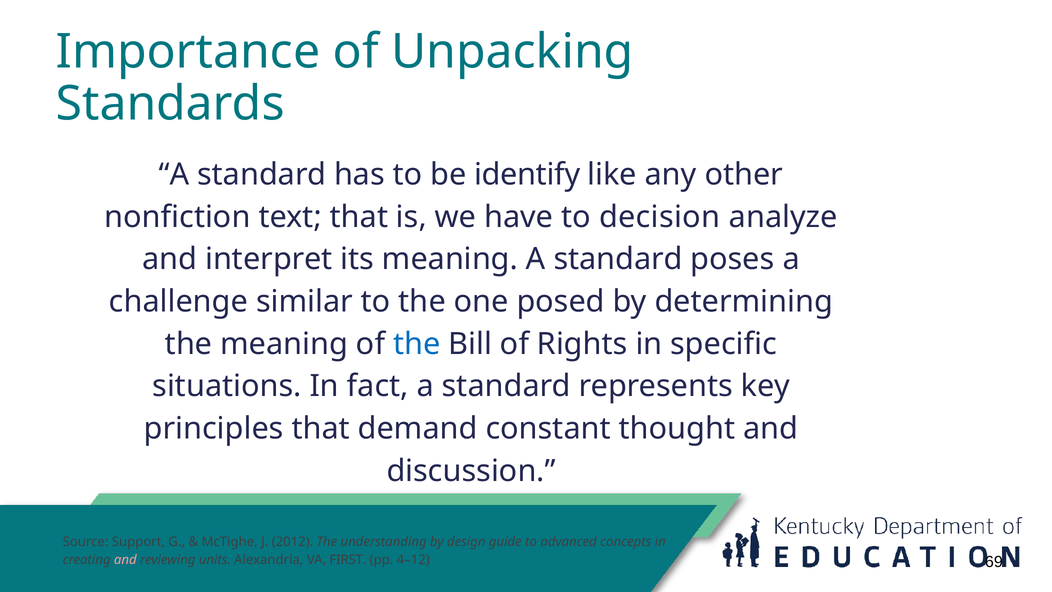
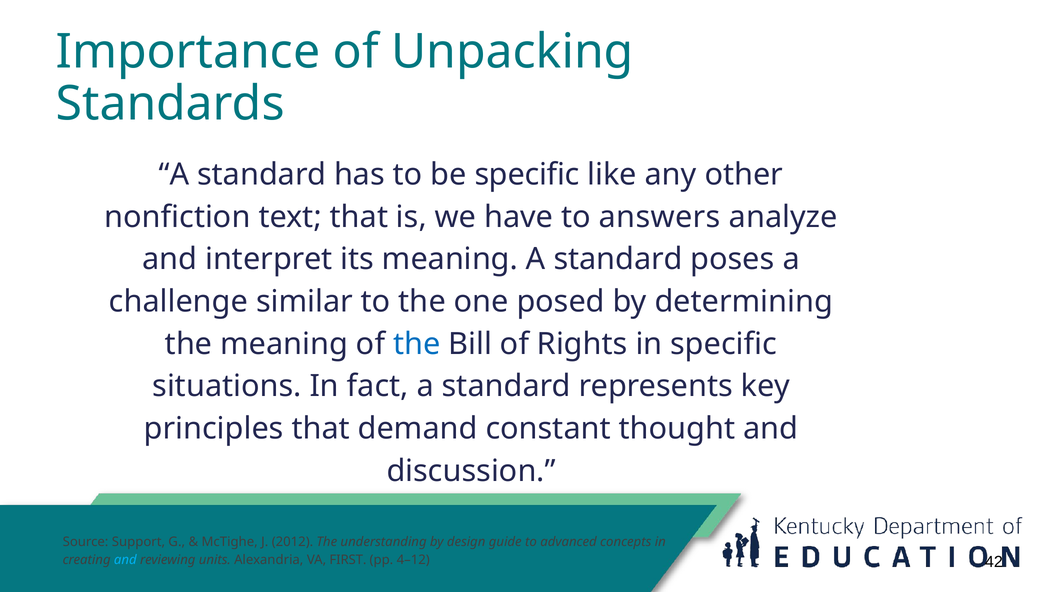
be identify: identify -> specific
decision: decision -> answers
and at (125, 560) colour: pink -> light blue
69: 69 -> 42
